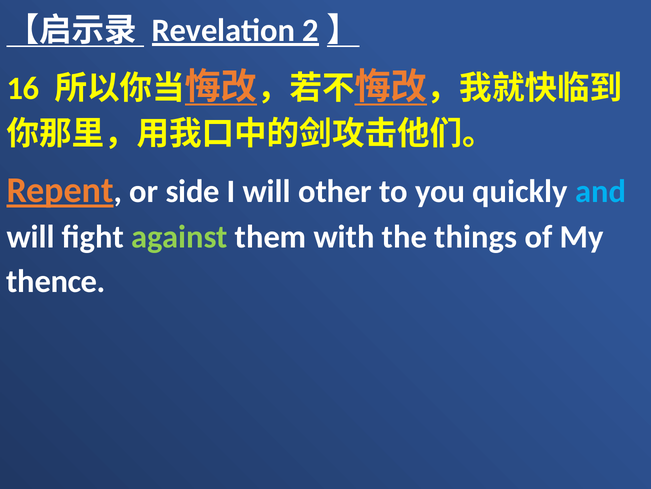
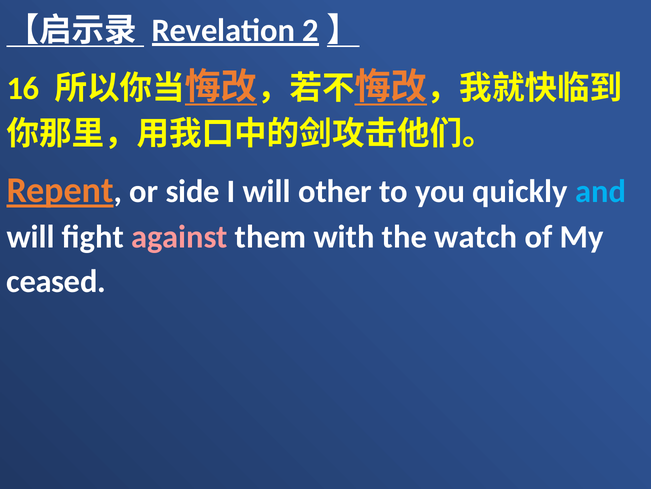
against colour: light green -> pink
things: things -> watch
thence: thence -> ceased
